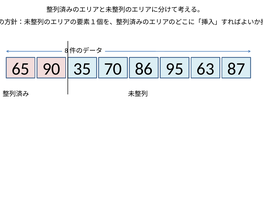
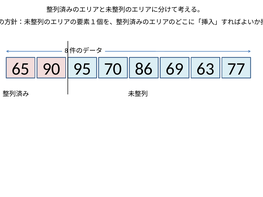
35: 35 -> 95
95: 95 -> 69
87: 87 -> 77
